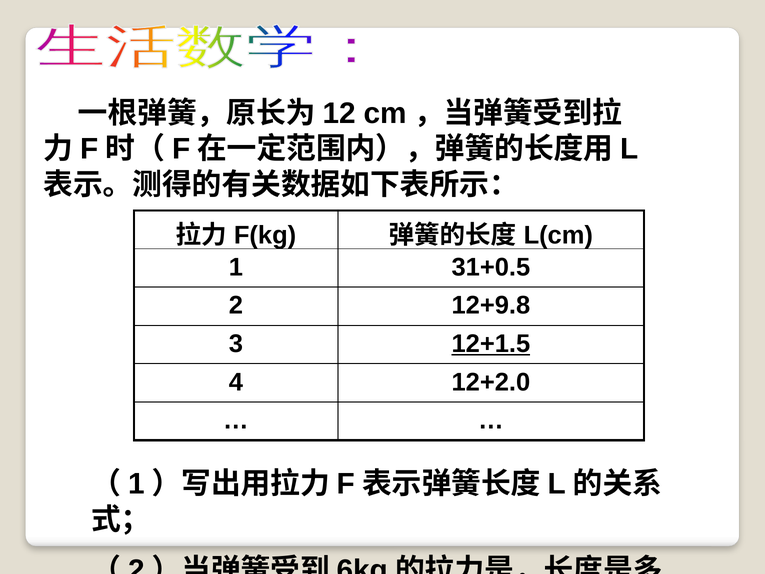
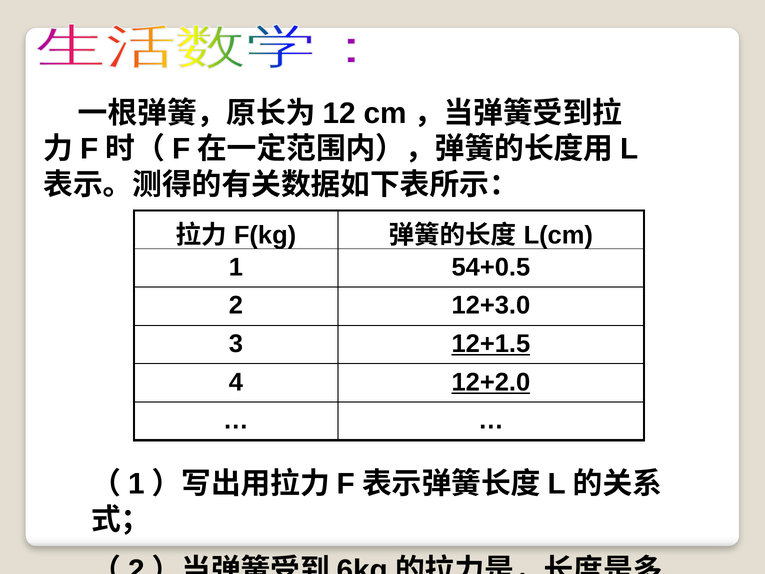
31+0.5: 31+0.5 -> 54+0.5
12+9.8: 12+9.8 -> 12+3.0
12+2.0 underline: none -> present
